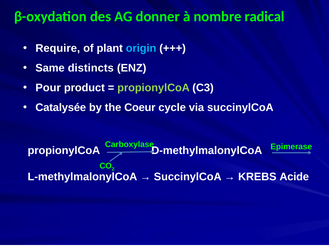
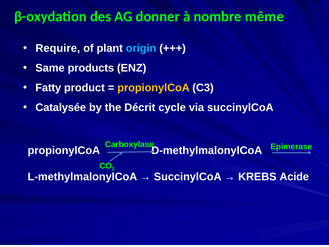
radical: radical -> même
distincts: distincts -> products
Pour: Pour -> Fatty
propionylCoA at (154, 88) colour: light green -> yellow
Coeur: Coeur -> Décrit
